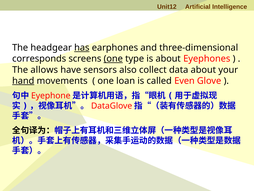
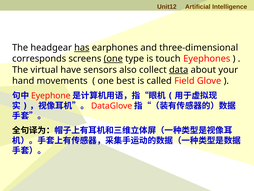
is about: about -> touch
allows: allows -> virtual
data underline: none -> present
hand underline: present -> none
loan: loan -> best
Even: Even -> Field
